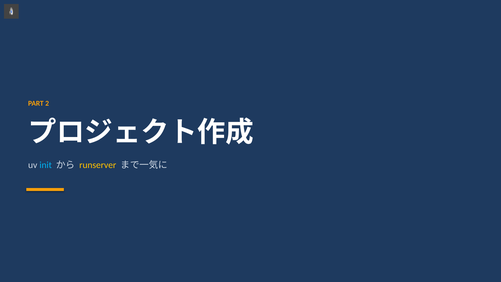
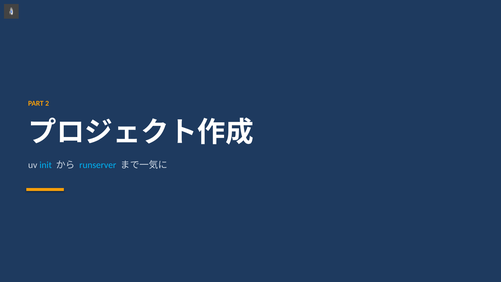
runserver colour: yellow -> light blue
